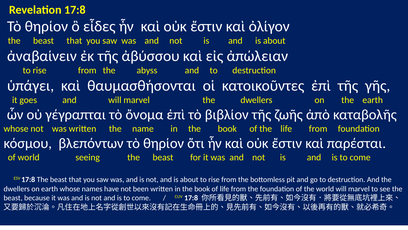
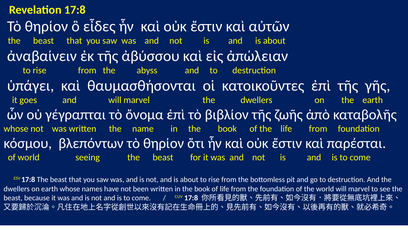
ὀλίγον: ὀλίγον -> αὐτῶν
